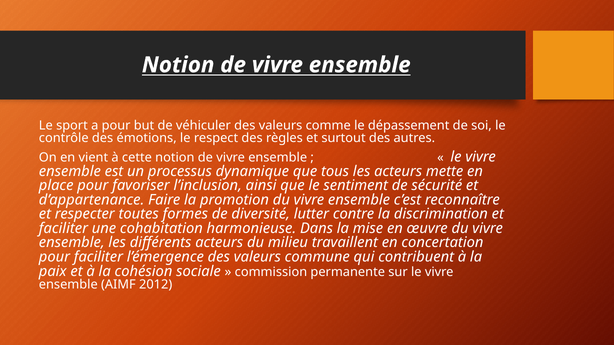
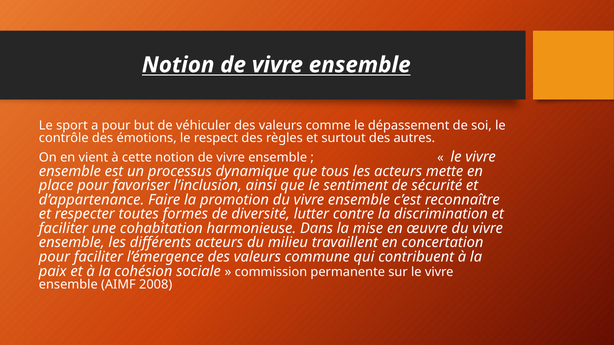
2012: 2012 -> 2008
